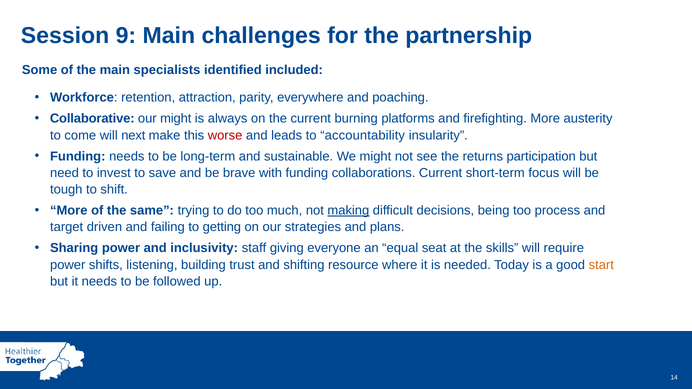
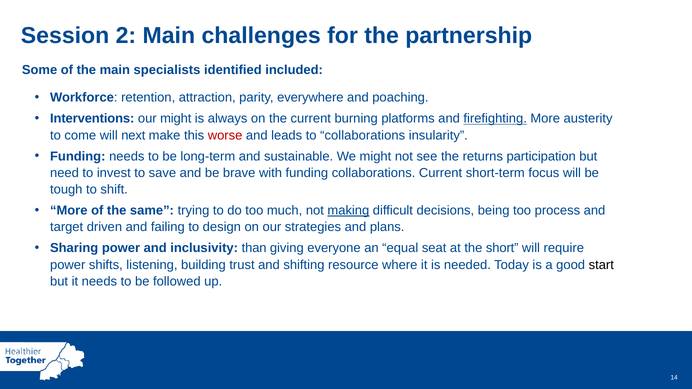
9: 9 -> 2
Collaborative: Collaborative -> Interventions
firefighting underline: none -> present
to accountability: accountability -> collaborations
getting: getting -> design
staff: staff -> than
skills: skills -> short
start colour: orange -> black
